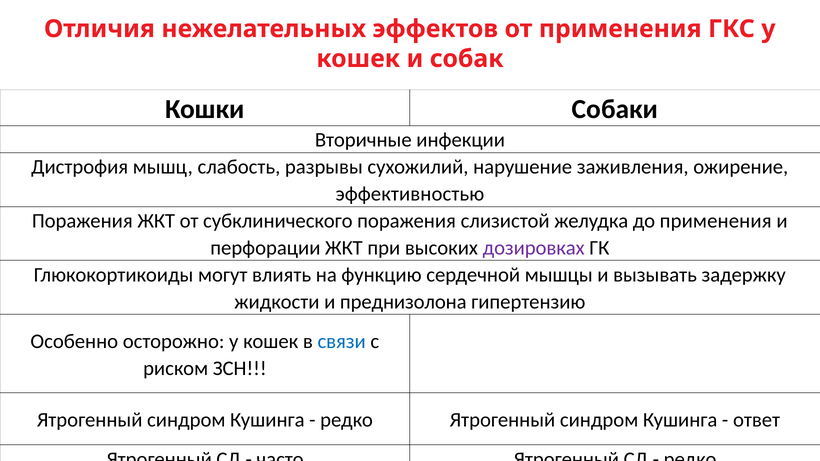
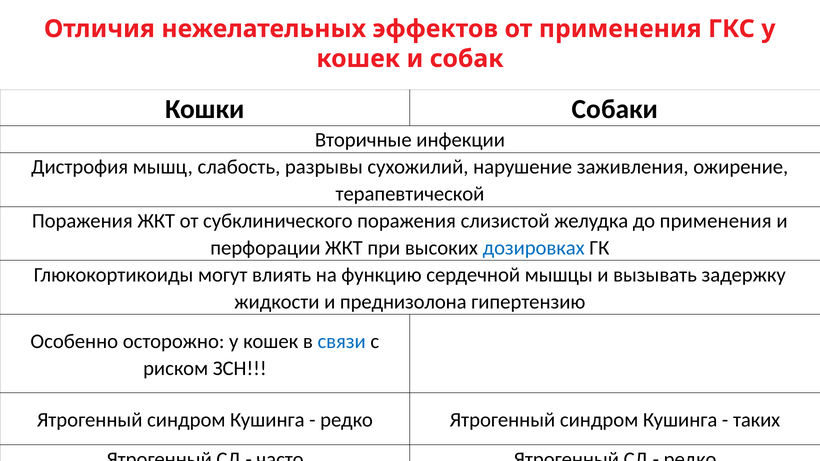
эффективностью: эффективностью -> терапевтической
дозировках colour: purple -> blue
ответ: ответ -> таких
